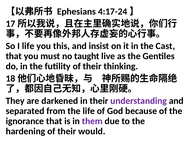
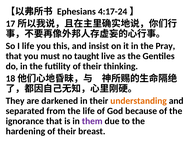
Cast: Cast -> Pray
understanding colour: purple -> orange
would: would -> breast
